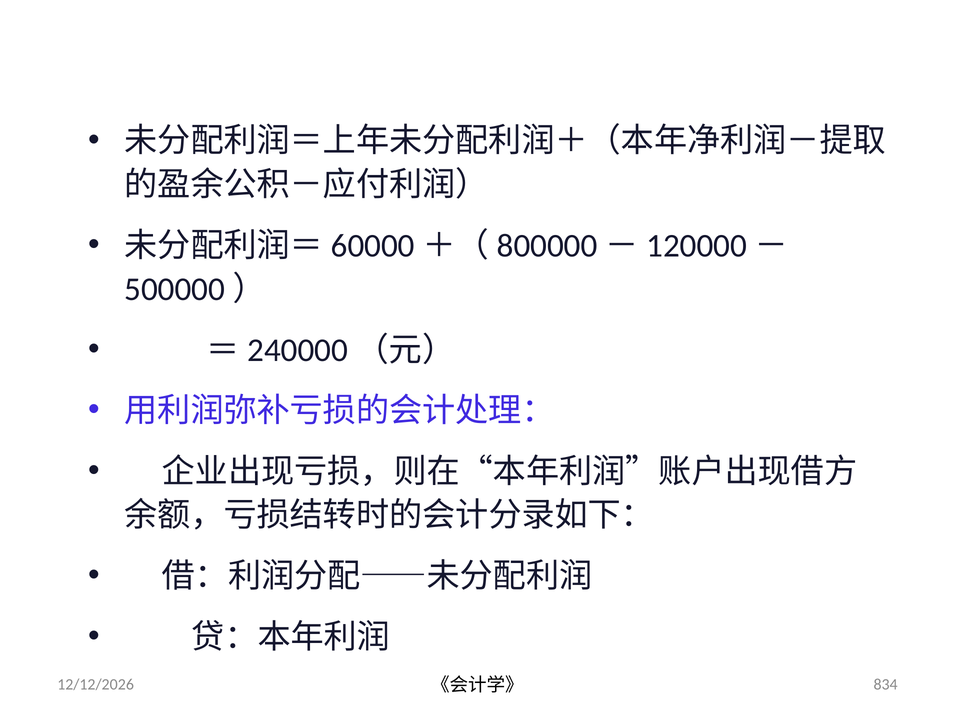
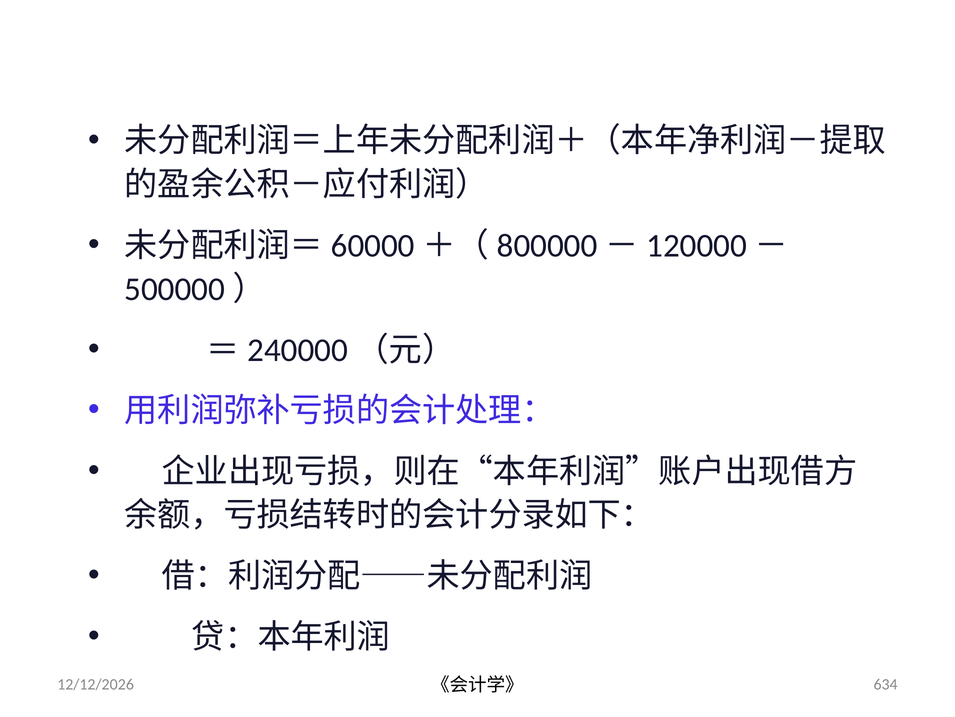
834: 834 -> 634
